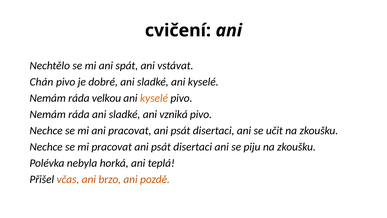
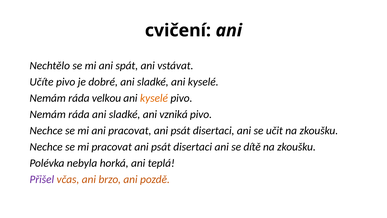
Chán: Chán -> Učíte
piju: piju -> dítě
Přišel colour: black -> purple
